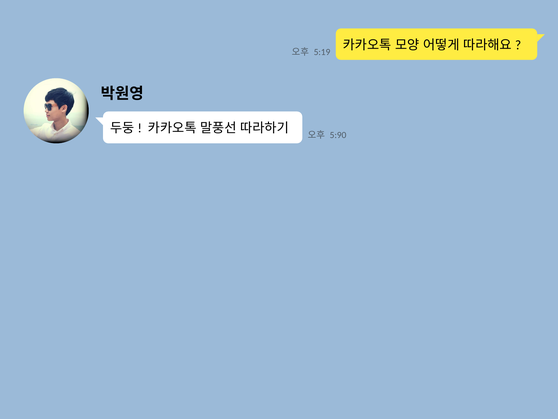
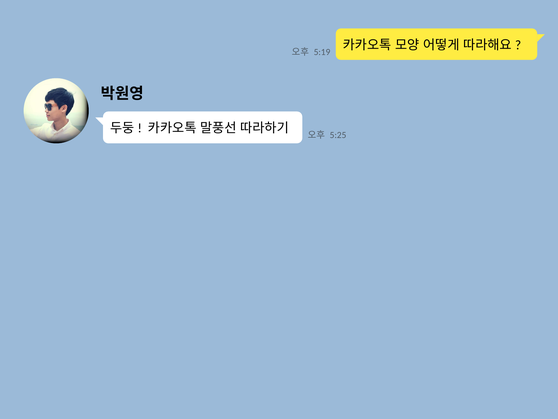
5:90: 5:90 -> 5:25
